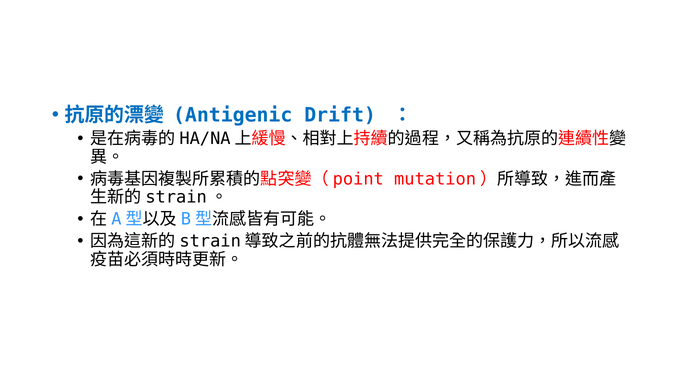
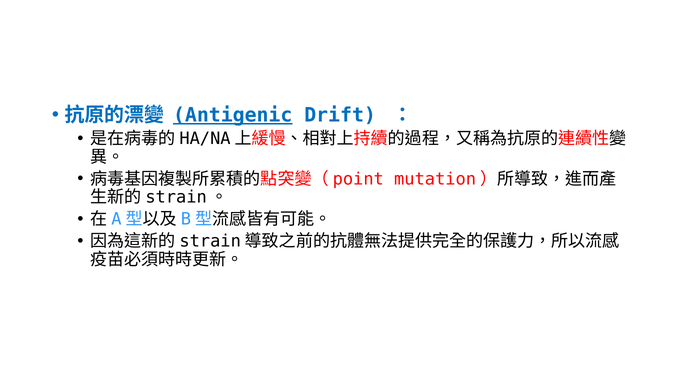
Antigenic underline: none -> present
